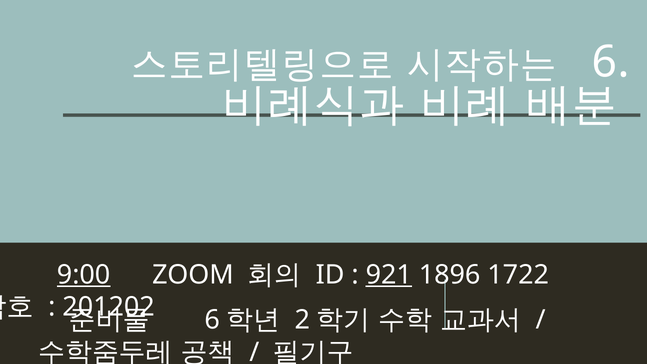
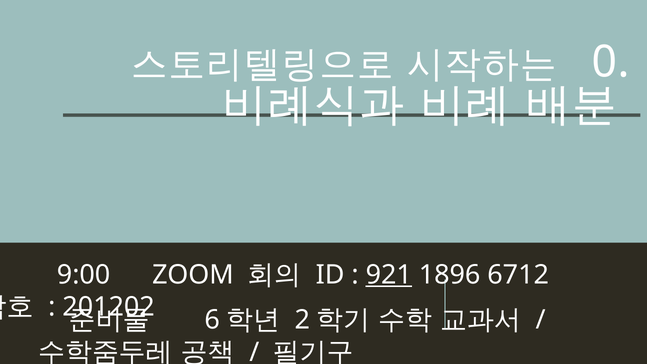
6 at (611, 62): 6 -> 0
9:00 underline: present -> none
1722: 1722 -> 6712
